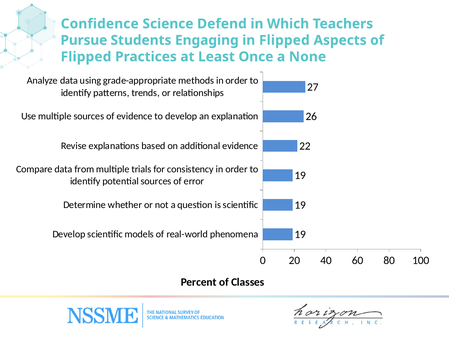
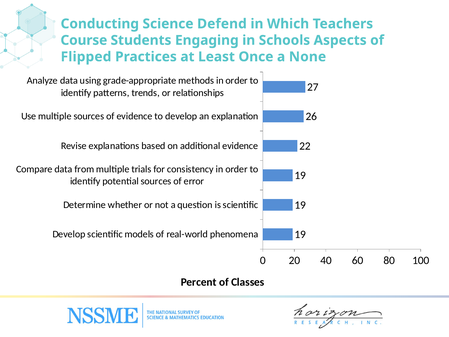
Confidence: Confidence -> Conducting
Pursue: Pursue -> Course
in Flipped: Flipped -> Schools
